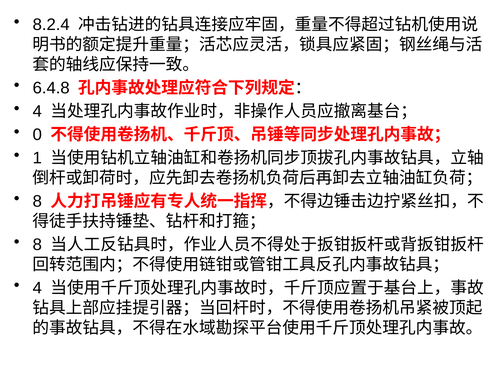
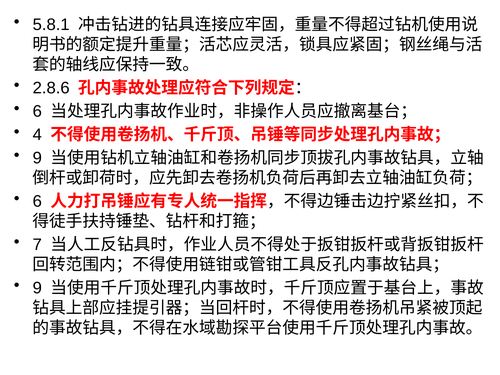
8.2.4: 8.2.4 -> 5.8.1
6.4.8: 6.4.8 -> 2.8.6
4 at (37, 111): 4 -> 6
0: 0 -> 4
1 at (37, 158): 1 -> 9
8 at (37, 201): 8 -> 6
8 at (37, 245): 8 -> 7
4 at (37, 288): 4 -> 9
